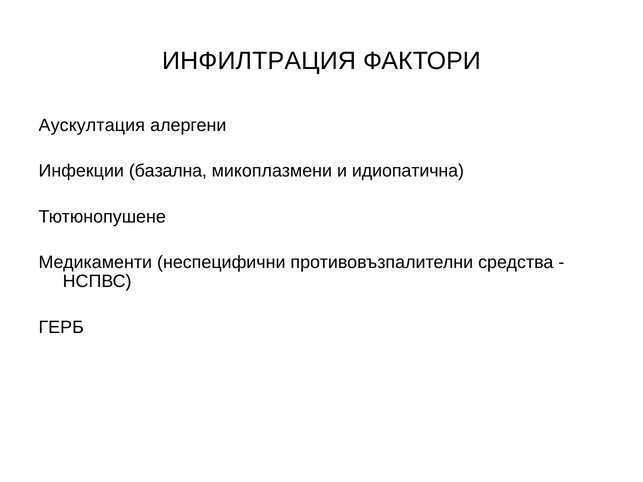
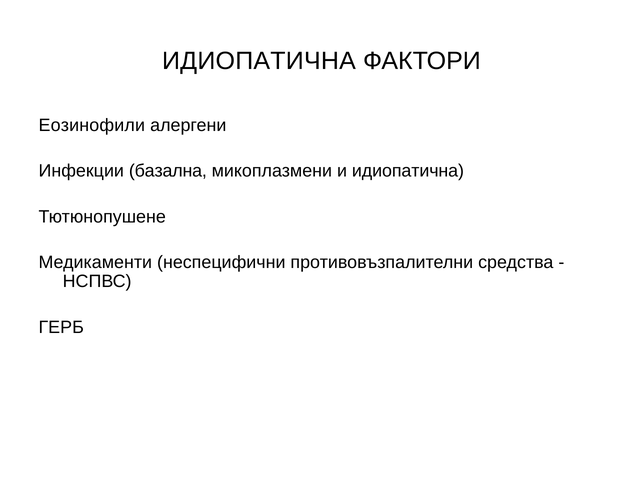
ИНФИЛТРАЦИЯ at (259, 61): ИНФИЛТРАЦИЯ -> ИДИОПАТИЧНА
Аускултация: Аускултация -> Еозинофили
